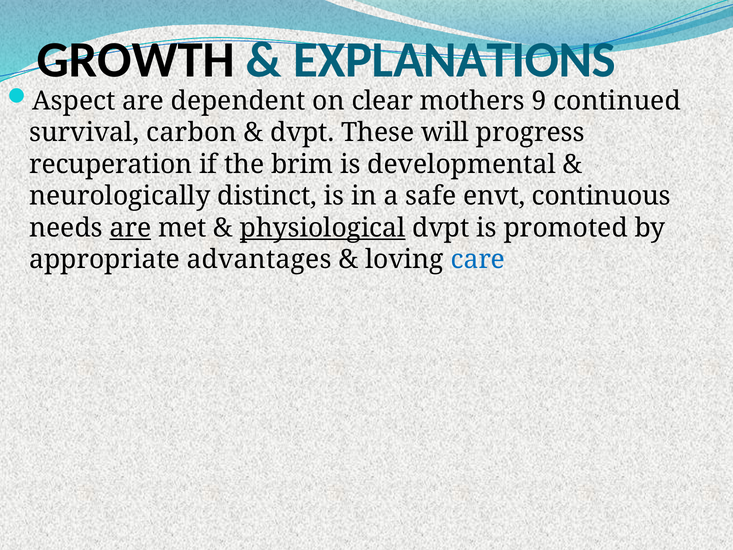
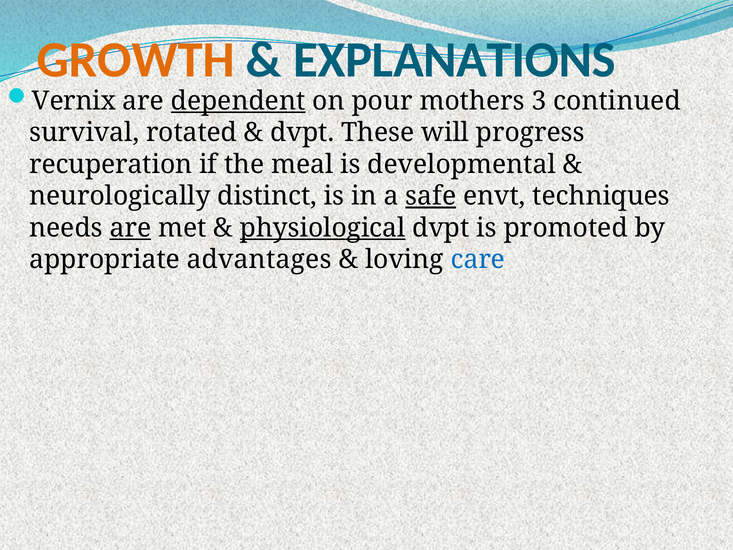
GROWTH colour: black -> orange
Aspect: Aspect -> Vernix
dependent underline: none -> present
clear: clear -> pour
9: 9 -> 3
carbon: carbon -> rotated
brim: brim -> meal
safe underline: none -> present
continuous: continuous -> techniques
